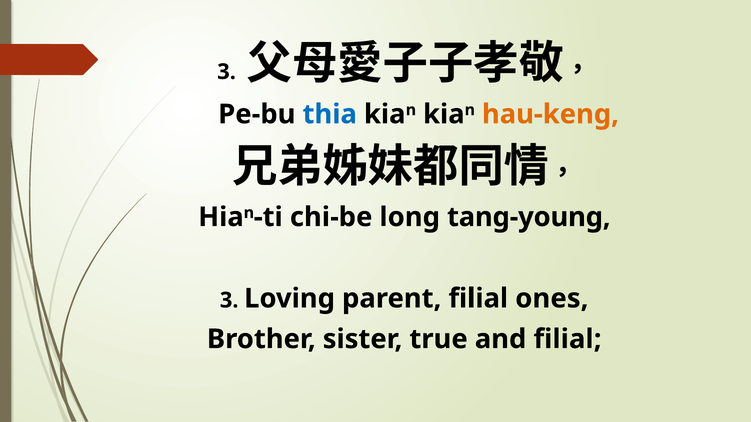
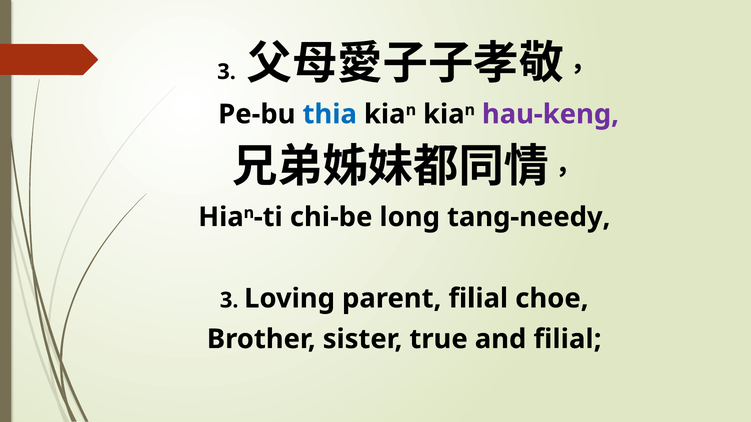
hau-keng colour: orange -> purple
tang-young: tang-young -> tang-needy
ones: ones -> choe
